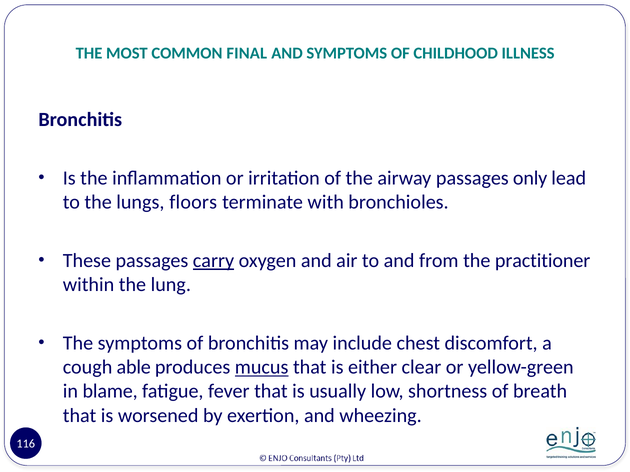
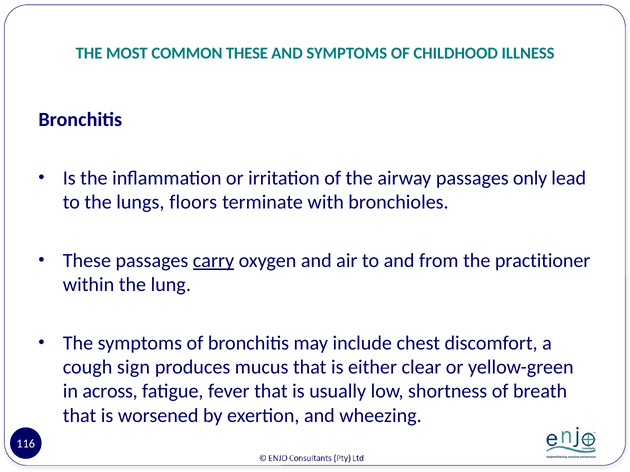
COMMON FINAL: FINAL -> THESE
able: able -> sign
mucus underline: present -> none
blame: blame -> across
